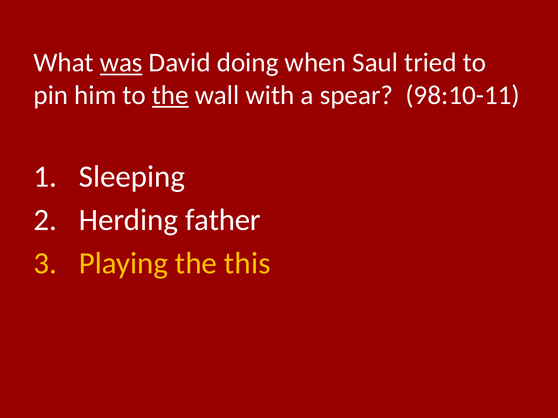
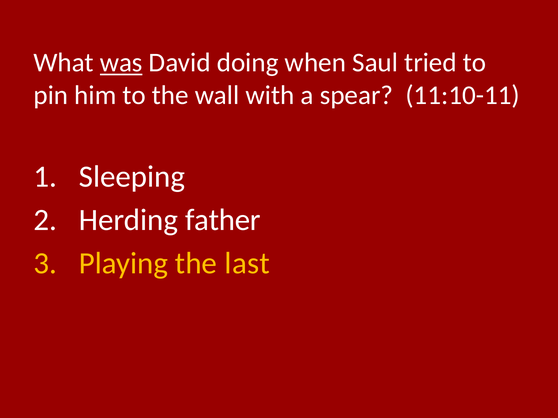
the at (170, 95) underline: present -> none
98:10-11: 98:10-11 -> 11:10-11
this: this -> last
